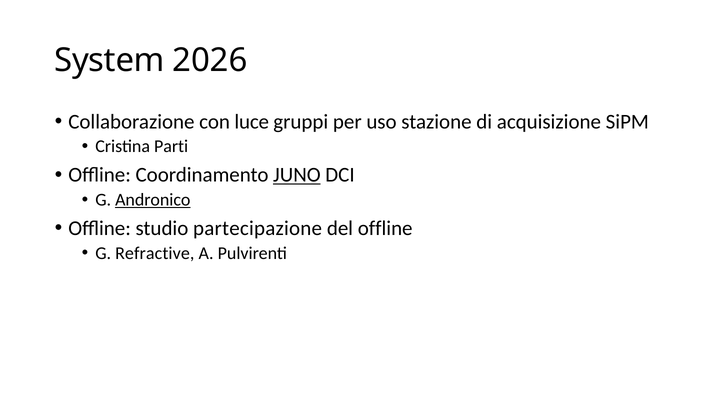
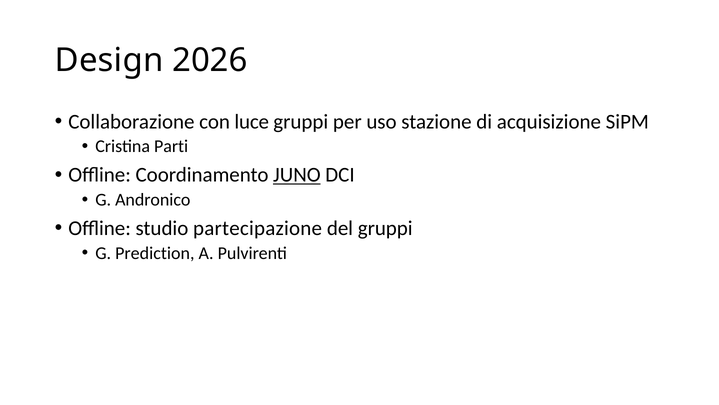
System: System -> Design
Andronico underline: present -> none
del offline: offline -> gruppi
Refractive: Refractive -> Prediction
